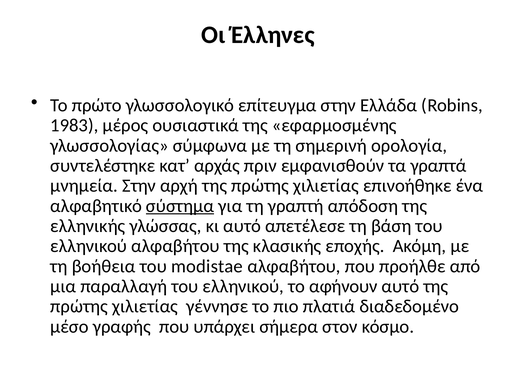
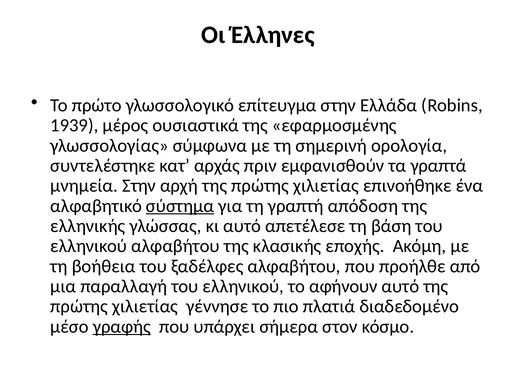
1983: 1983 -> 1939
modistae: modistae -> ξαδέλφες
γραφής underline: none -> present
